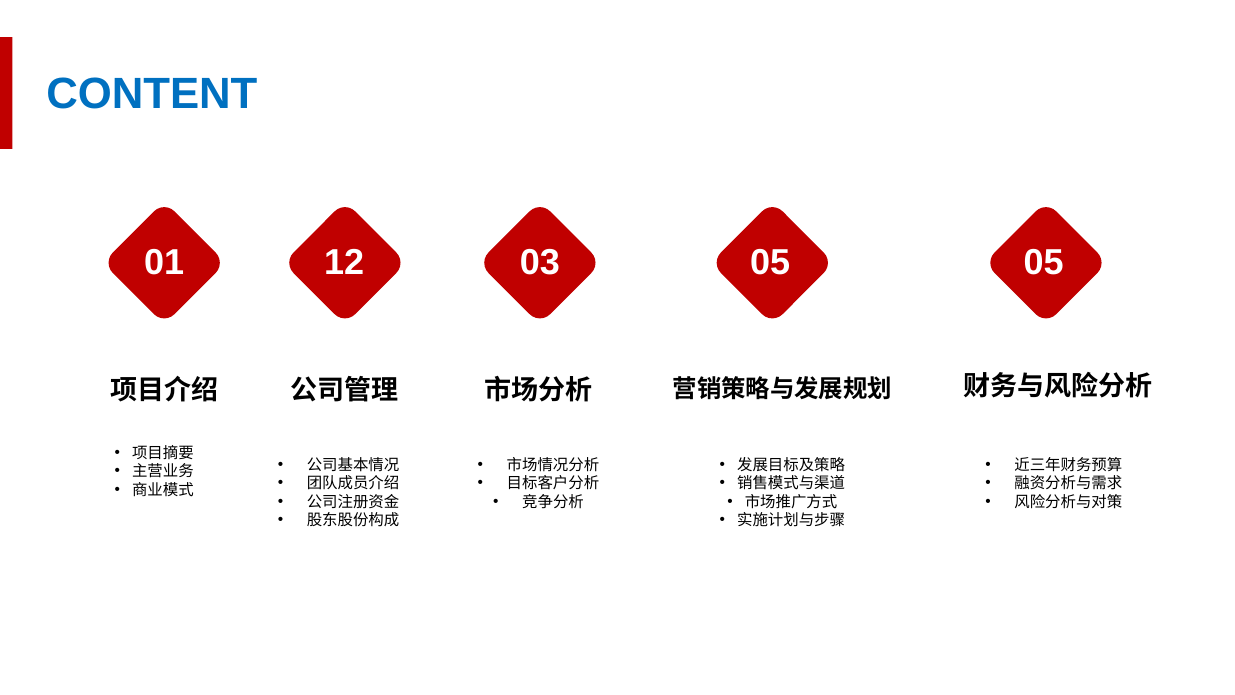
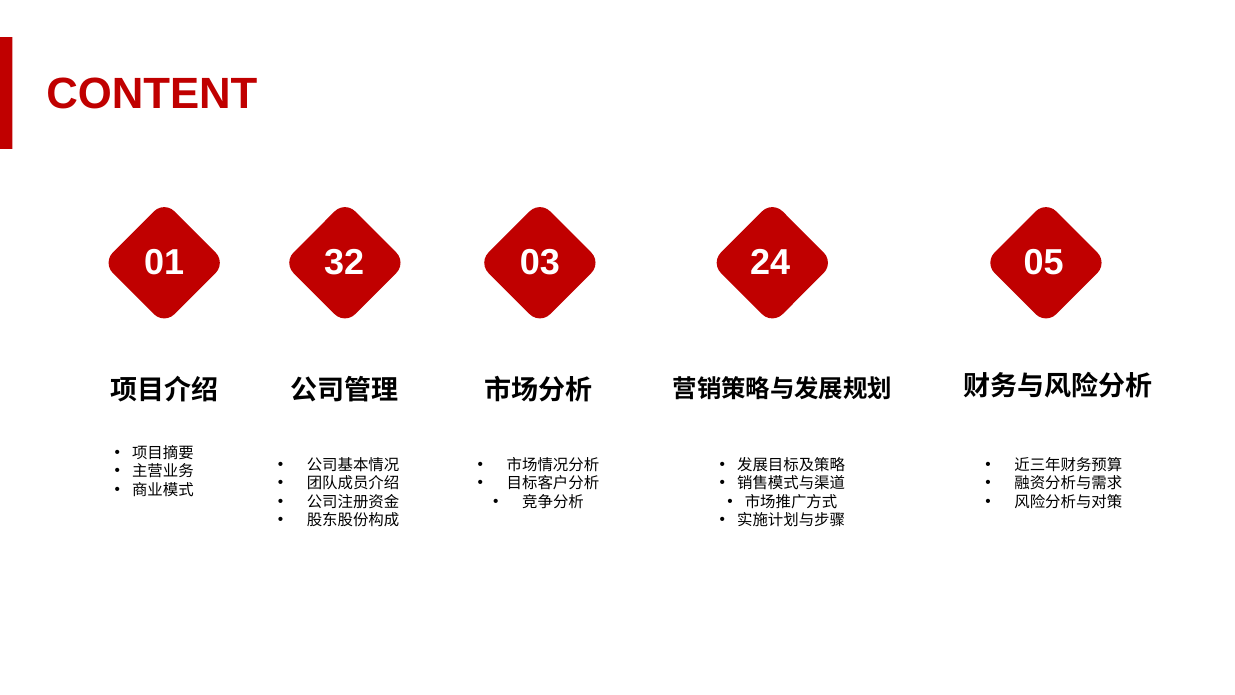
CONTENT colour: blue -> red
12: 12 -> 32
03 05: 05 -> 24
